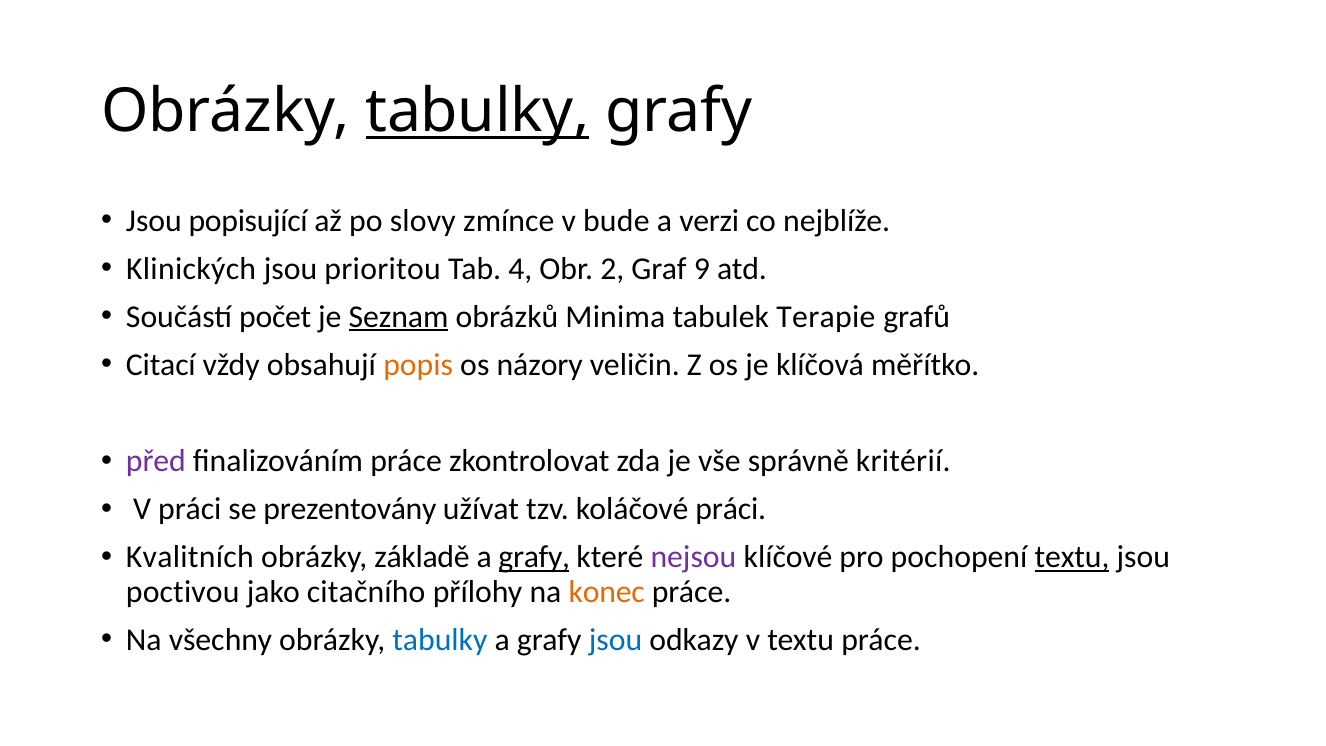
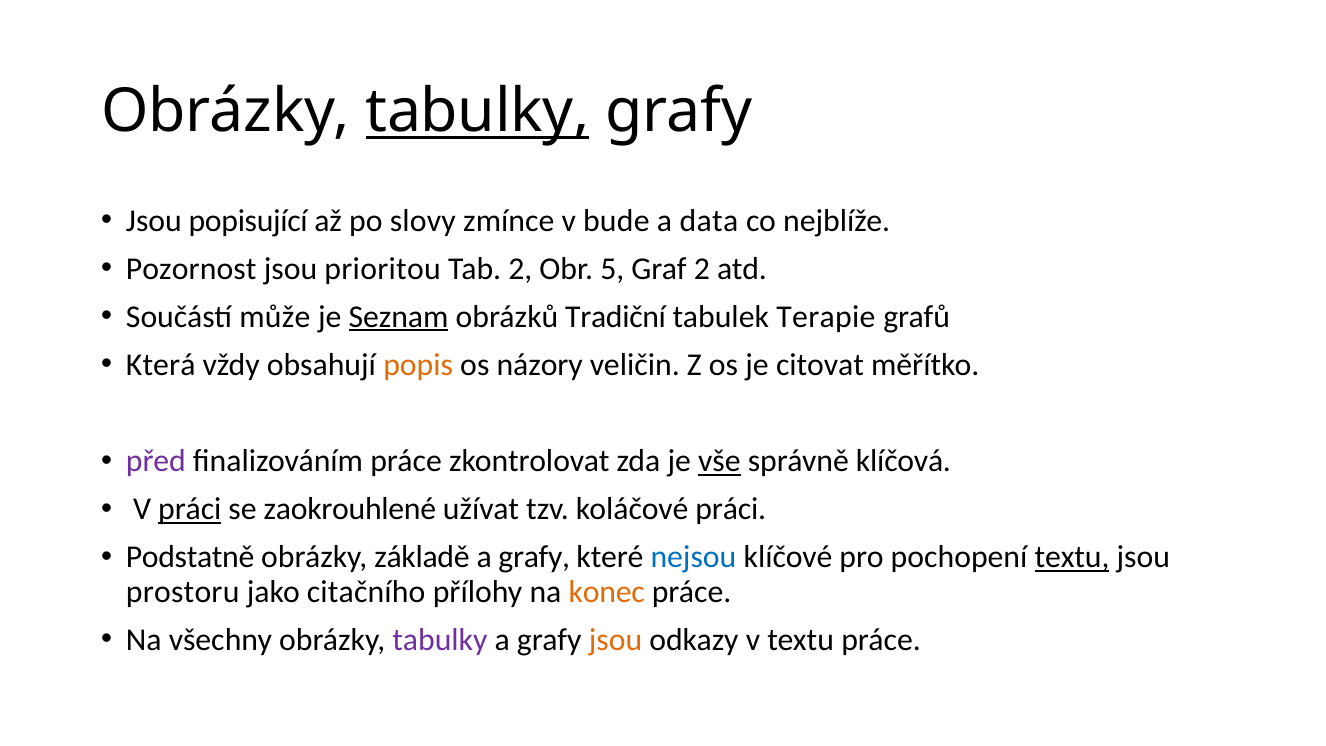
verzi: verzi -> data
Klinických: Klinických -> Pozornost
Tab 4: 4 -> 2
2: 2 -> 5
Graf 9: 9 -> 2
počet: počet -> může
Minima: Minima -> Tradiční
Citací: Citací -> Která
klíčová: klíčová -> citovat
vše underline: none -> present
kritérií: kritérií -> klíčová
práci at (190, 509) underline: none -> present
prezentovány: prezentovány -> zaokrouhlené
Kvalitních: Kvalitních -> Podstatně
grafy at (534, 557) underline: present -> none
nejsou colour: purple -> blue
poctivou: poctivou -> prostoru
tabulky at (440, 640) colour: blue -> purple
jsou at (615, 640) colour: blue -> orange
